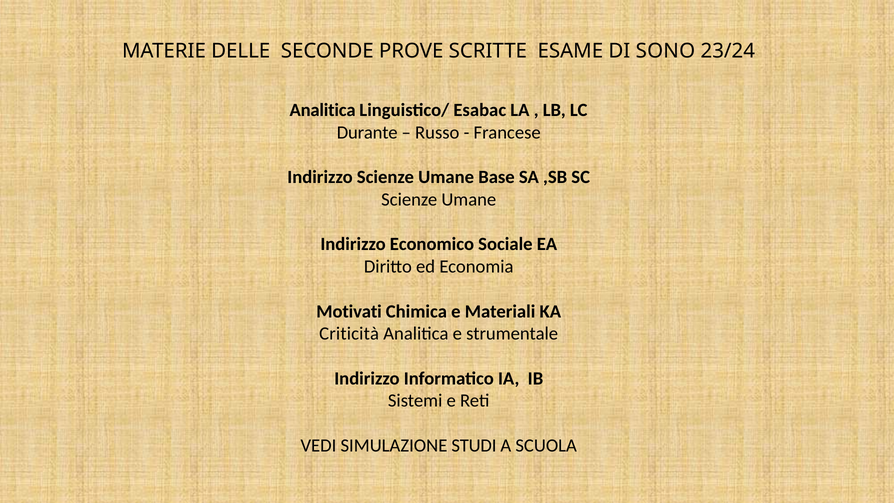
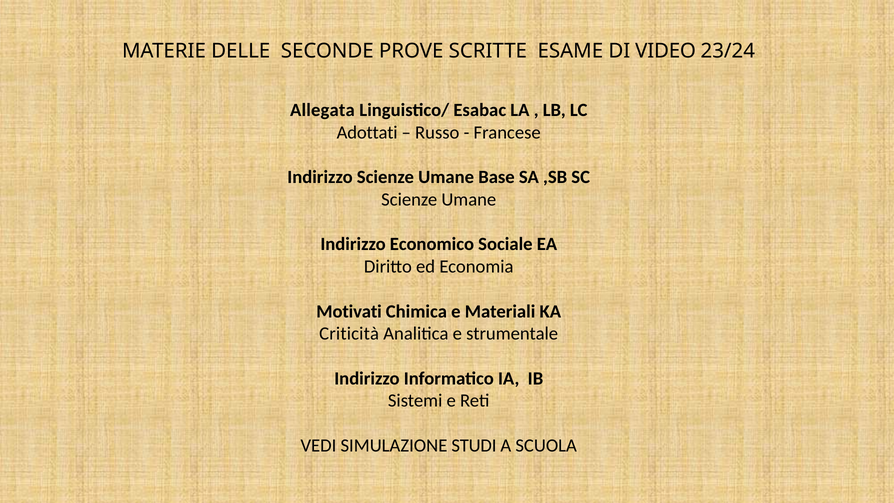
SONO: SONO -> VIDEO
Analitica at (323, 110): Analitica -> Allegata
Durante: Durante -> Adottati
